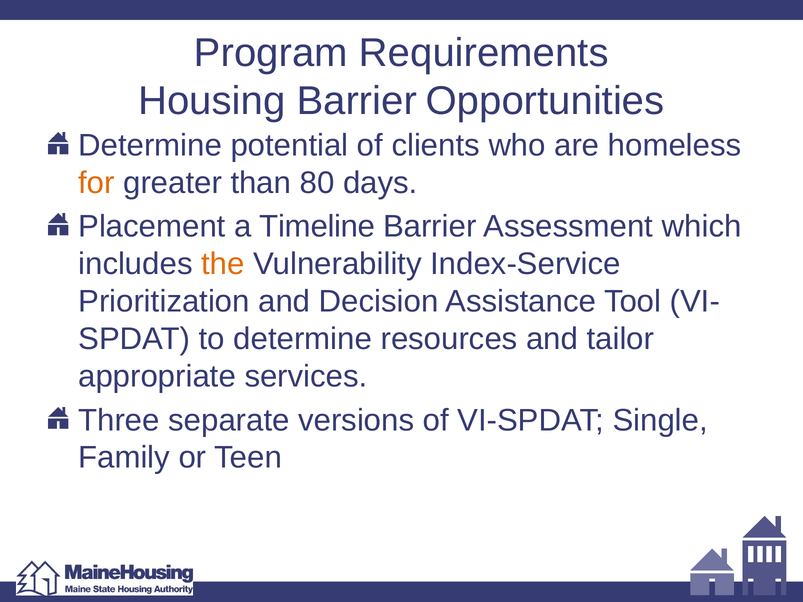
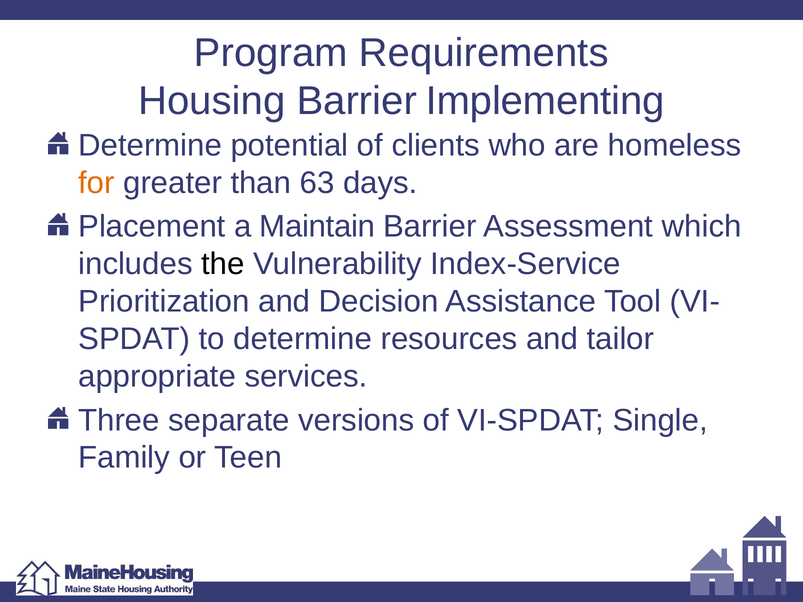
Opportunities: Opportunities -> Implementing
80: 80 -> 63
Timeline: Timeline -> Maintain
the colour: orange -> black
